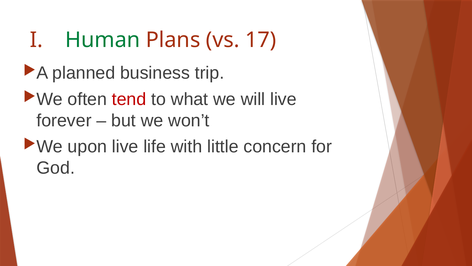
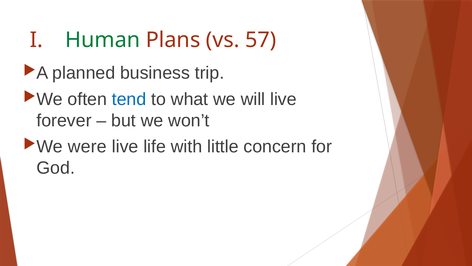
17: 17 -> 57
tend colour: red -> blue
upon: upon -> were
